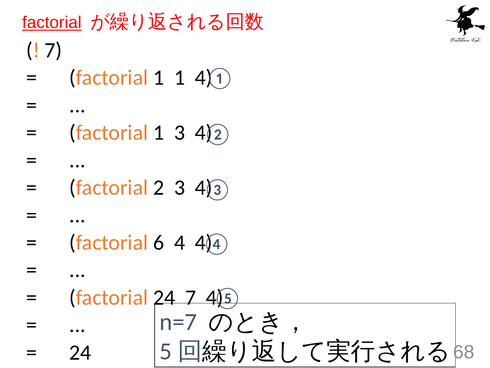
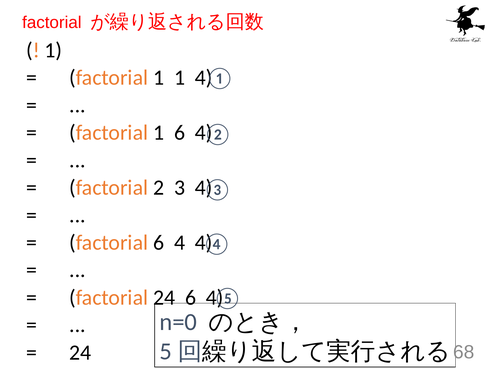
factorial at (52, 23) underline: present -> none
7 at (53, 50): 7 -> 1
1 3: 3 -> 6
24 7: 7 -> 6
n=7: n=7 -> n=0
